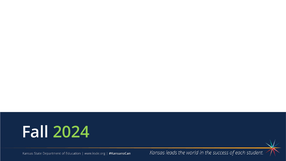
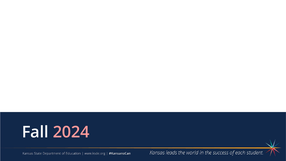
2024 colour: light green -> pink
